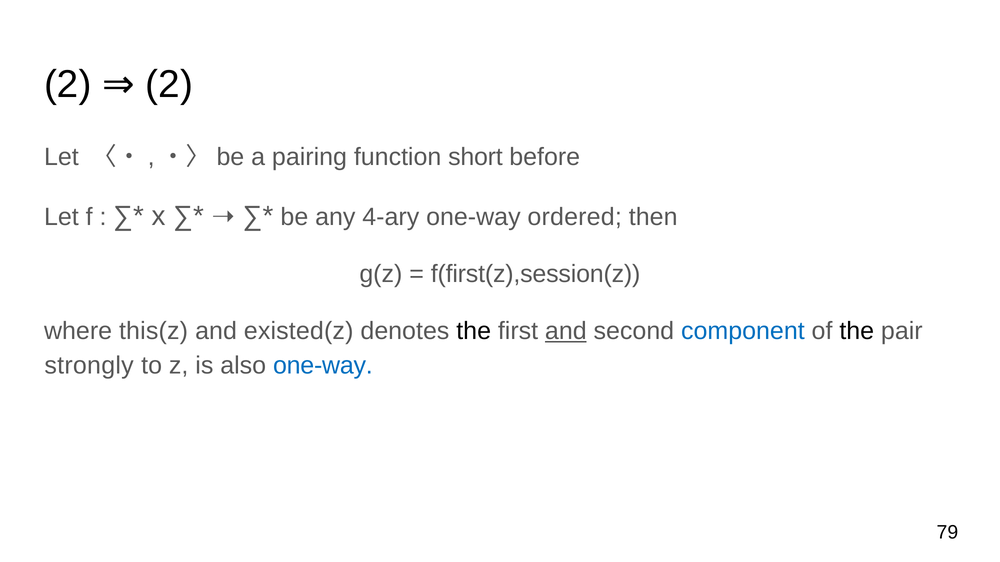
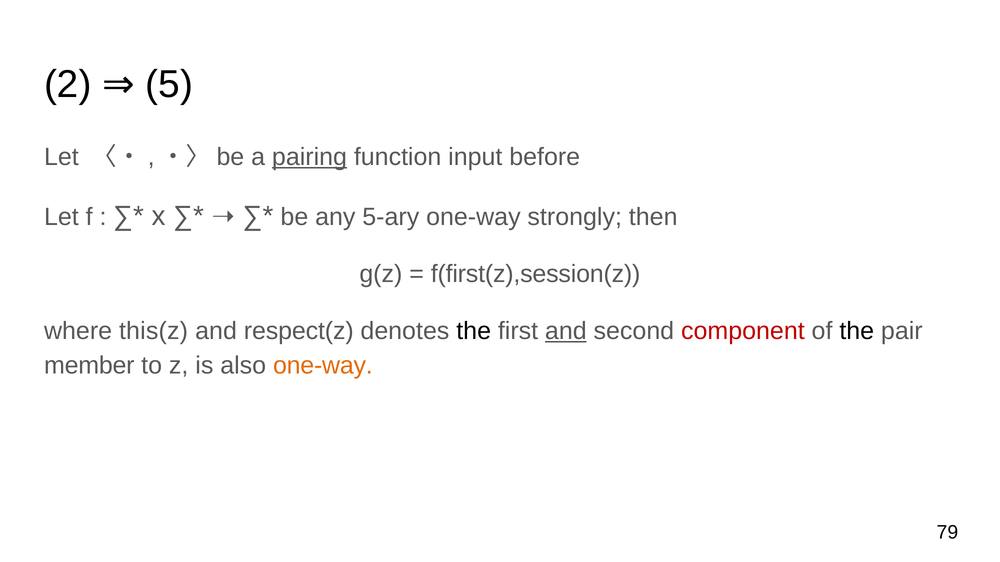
2 2: 2 -> 5
pairing underline: none -> present
short: short -> input
4-ary: 4-ary -> 5-ary
ordered: ordered -> strongly
existed(z: existed(z -> respect(z
component colour: blue -> red
strongly: strongly -> member
one-way at (323, 366) colour: blue -> orange
